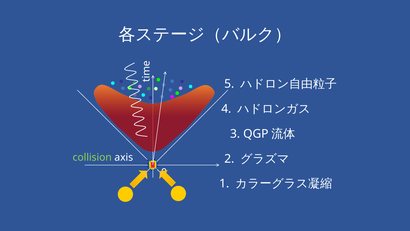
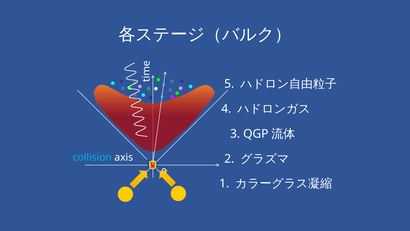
collision colour: light green -> light blue
